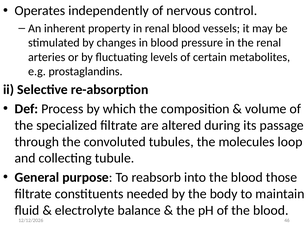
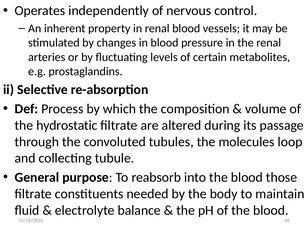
specialized: specialized -> hydrostatic
